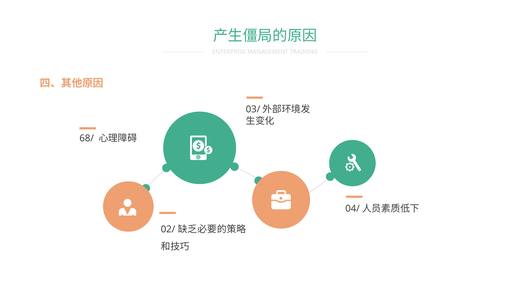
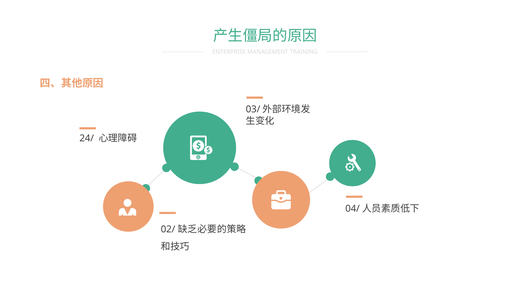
68/: 68/ -> 24/
